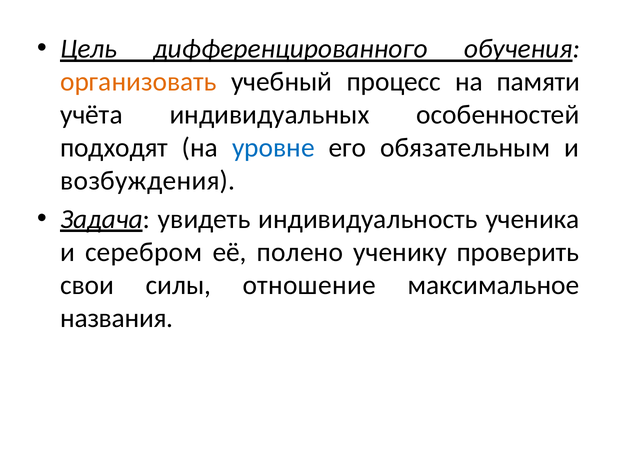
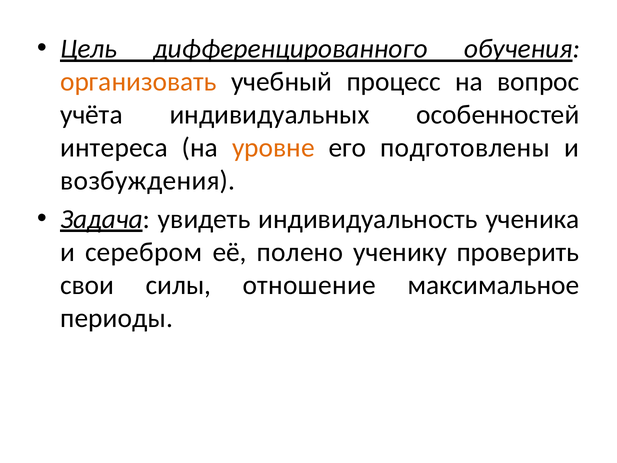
памяти: памяти -> вопрос
подходят: подходят -> интереса
уровне colour: blue -> orange
обязательным: обязательным -> подготовлены
названия: названия -> периоды
